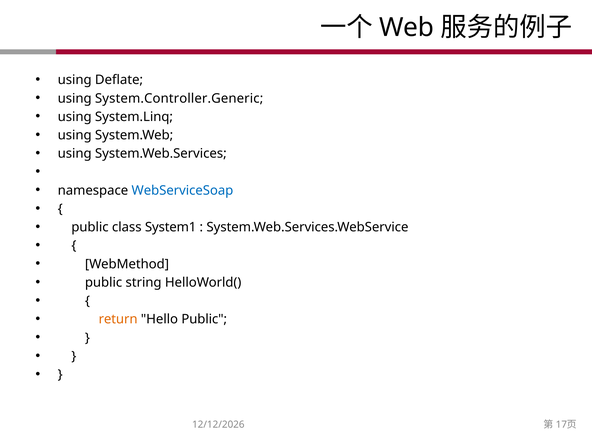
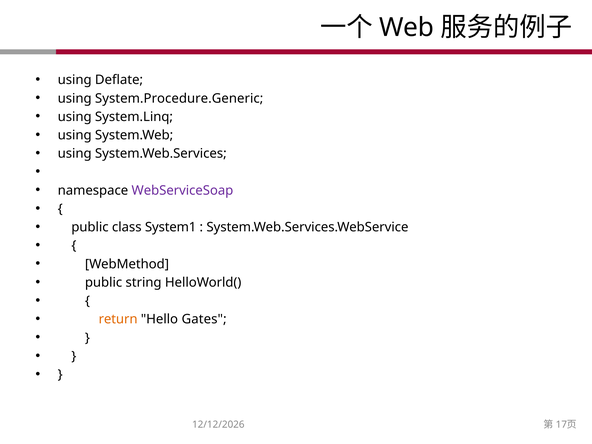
System.Controller.Generic: System.Controller.Generic -> System.Procedure.Generic
WebServiceSoap colour: blue -> purple
Hello Public: Public -> Gates
